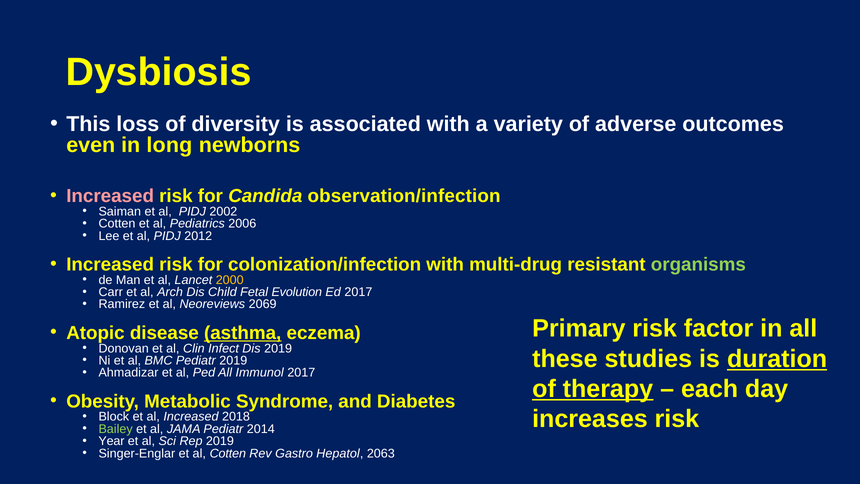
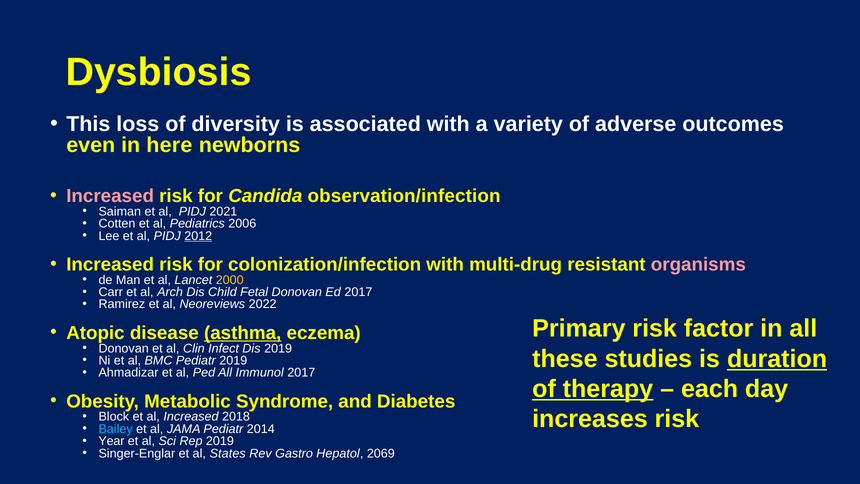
long: long -> here
2002: 2002 -> 2021
2012 underline: none -> present
organisms colour: light green -> pink
Fetal Evolution: Evolution -> Donovan
2069: 2069 -> 2022
Bailey colour: light green -> light blue
al Cotten: Cotten -> States
2063: 2063 -> 2069
